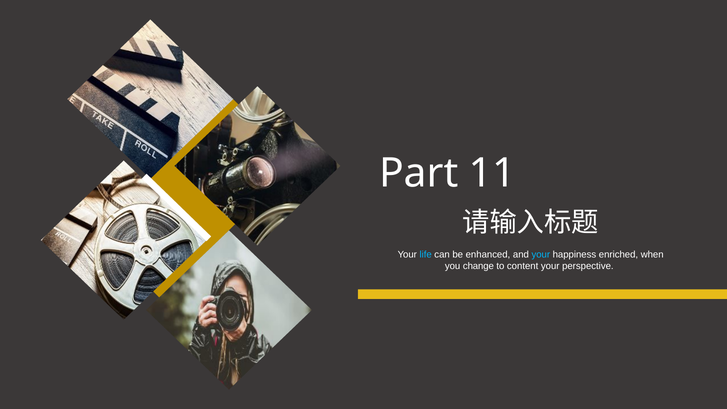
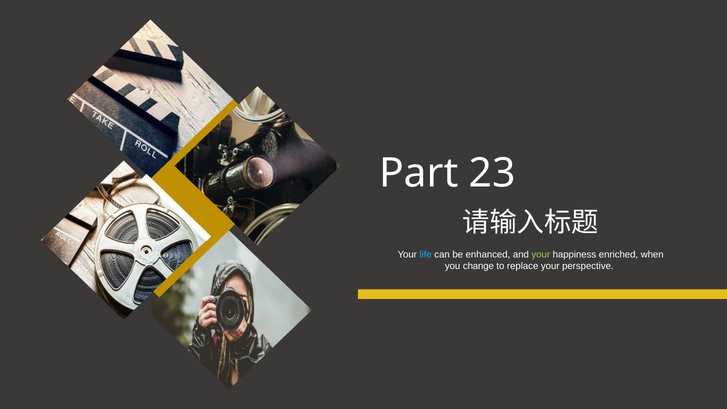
11: 11 -> 23
your at (541, 255) colour: light blue -> light green
content: content -> replace
